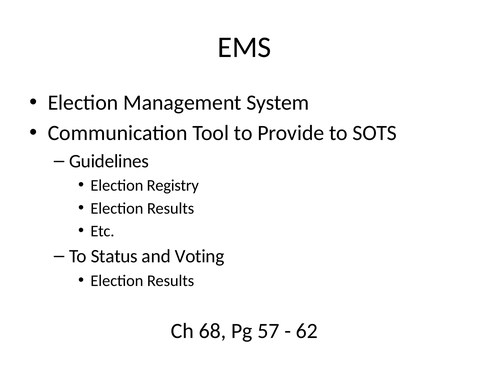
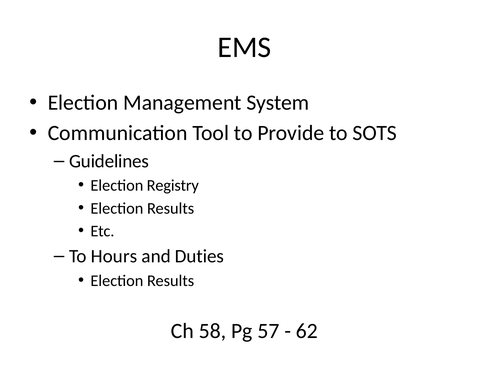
Status: Status -> Hours
Voting: Voting -> Duties
68: 68 -> 58
